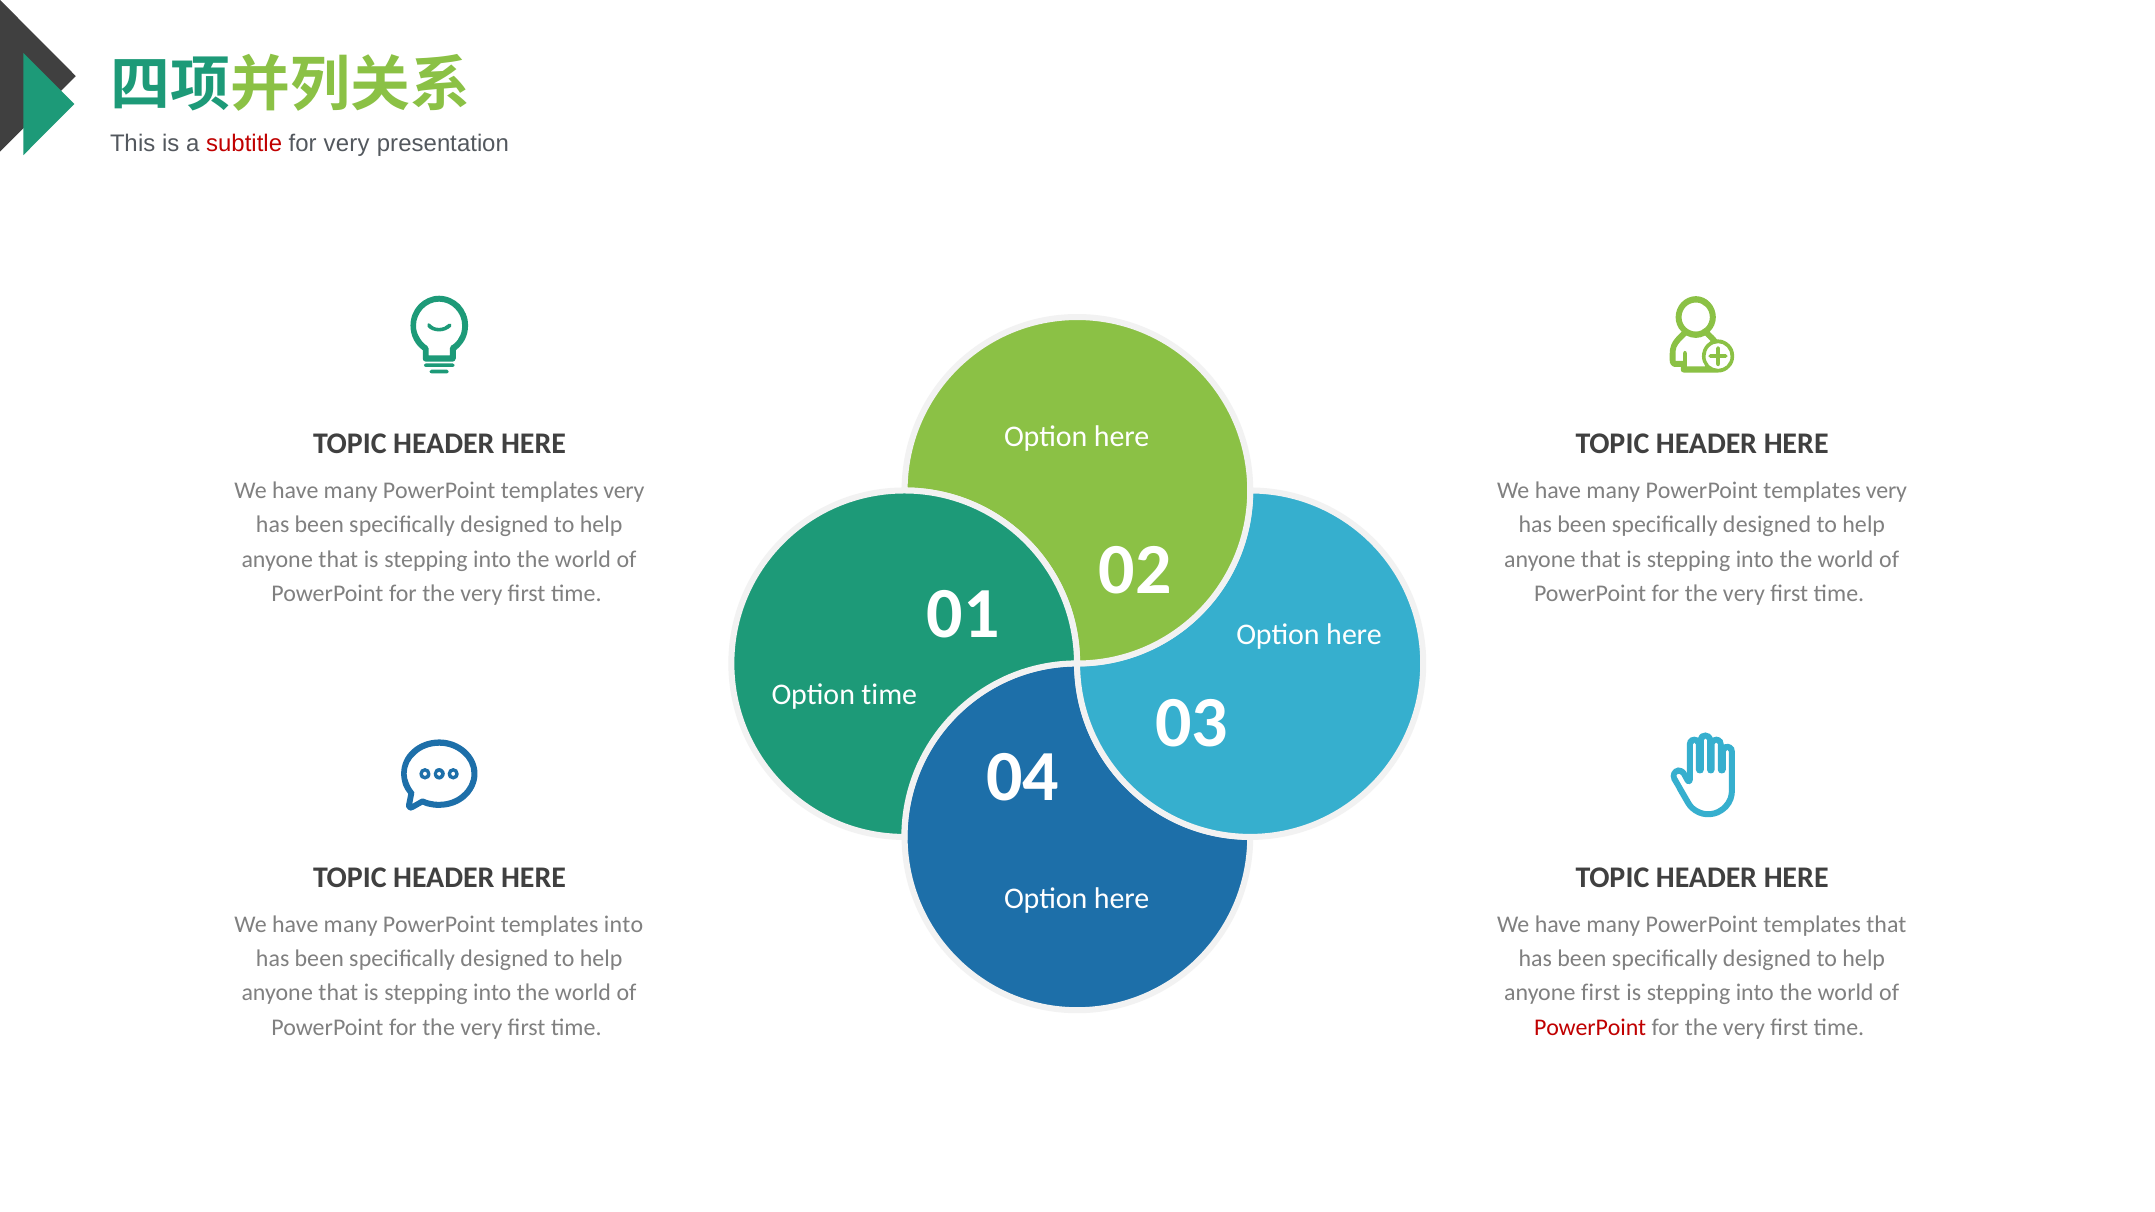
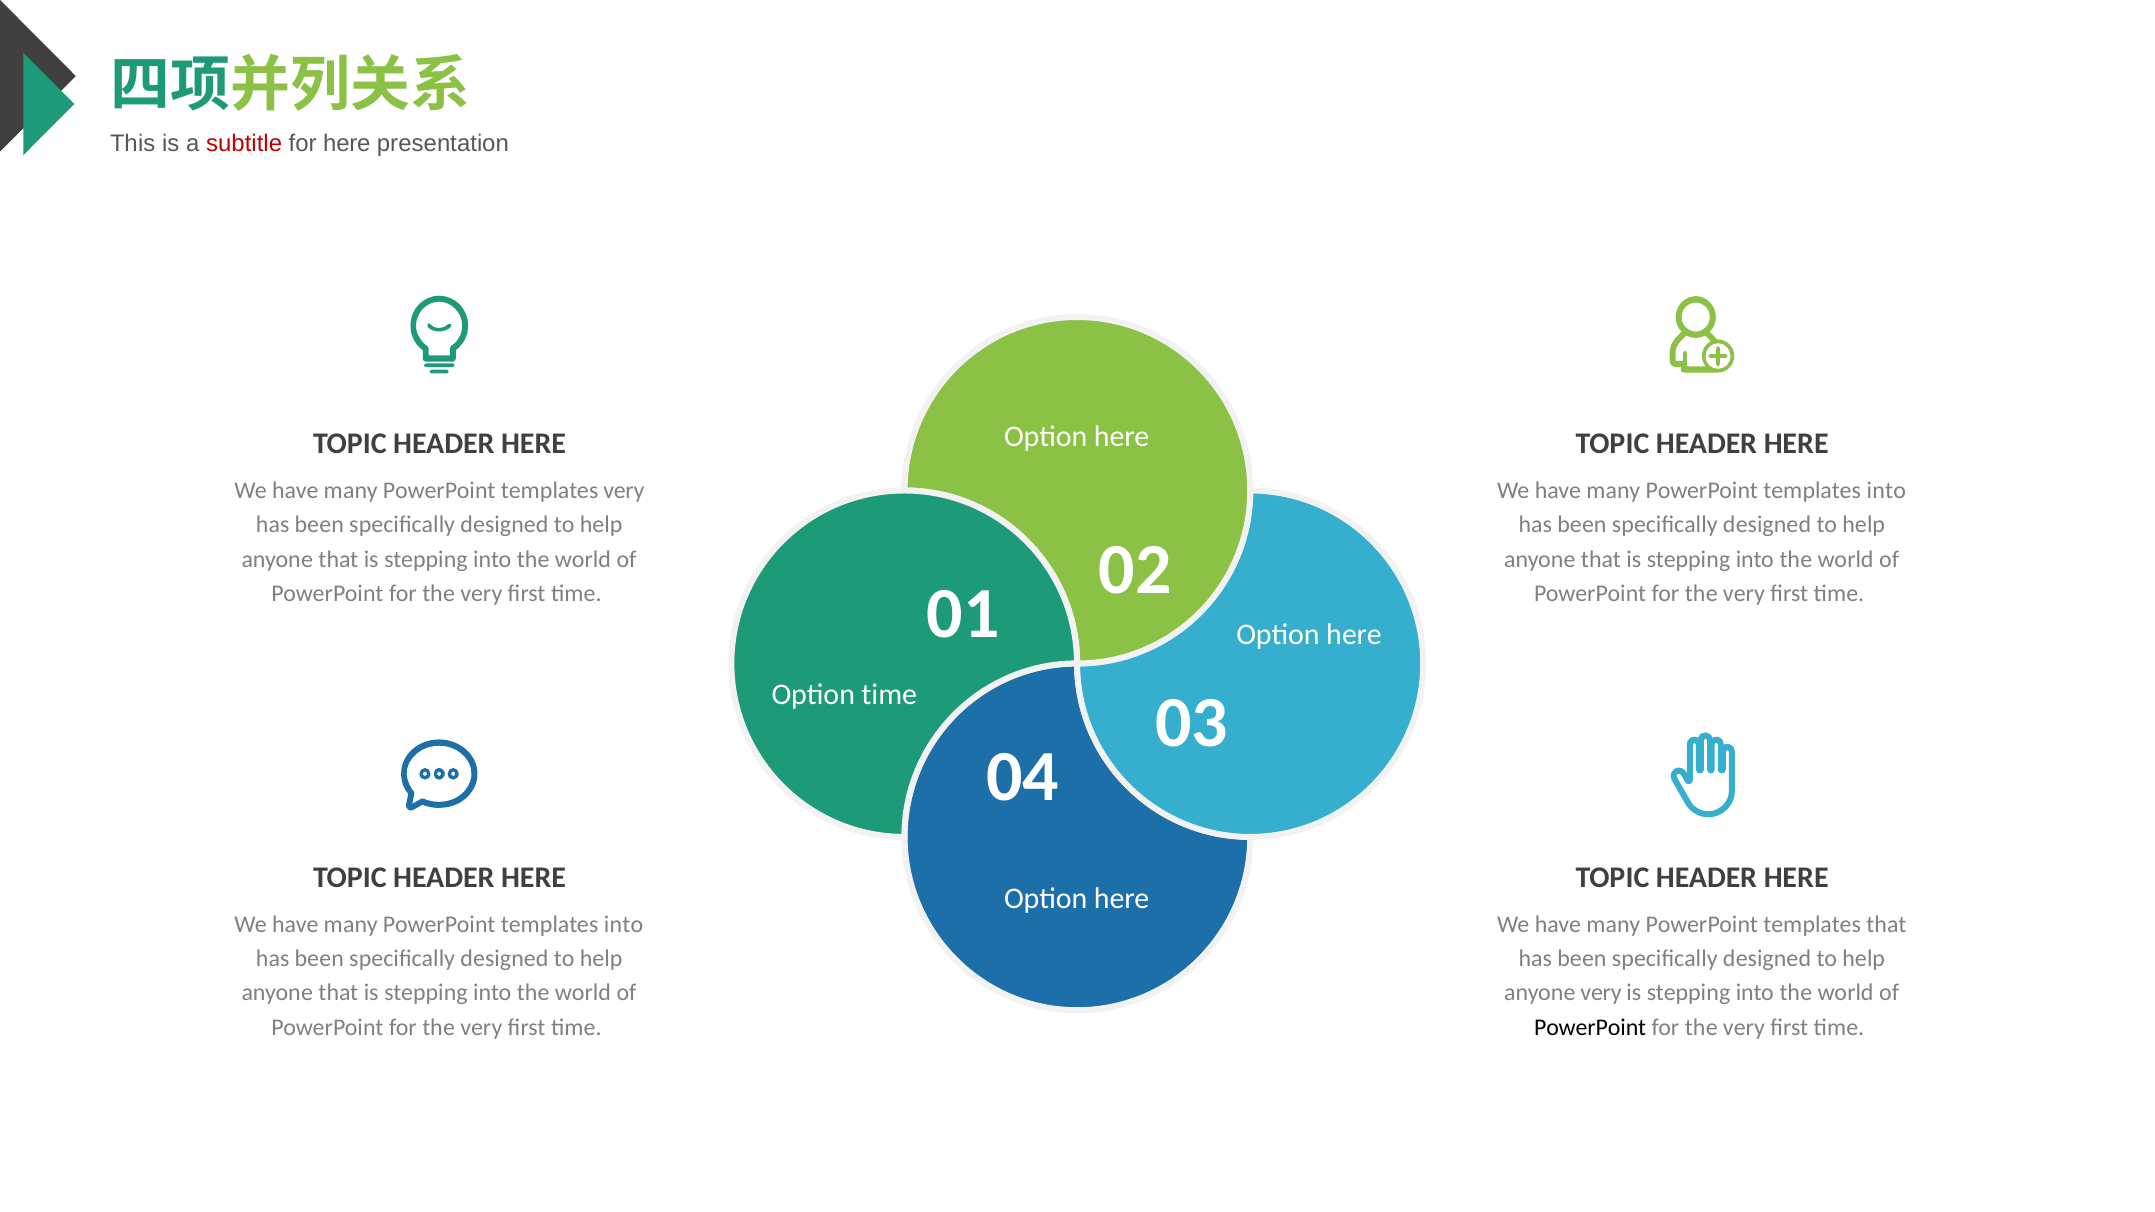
for very: very -> here
very at (1886, 491): very -> into
anyone first: first -> very
PowerPoint at (1590, 1027) colour: red -> black
